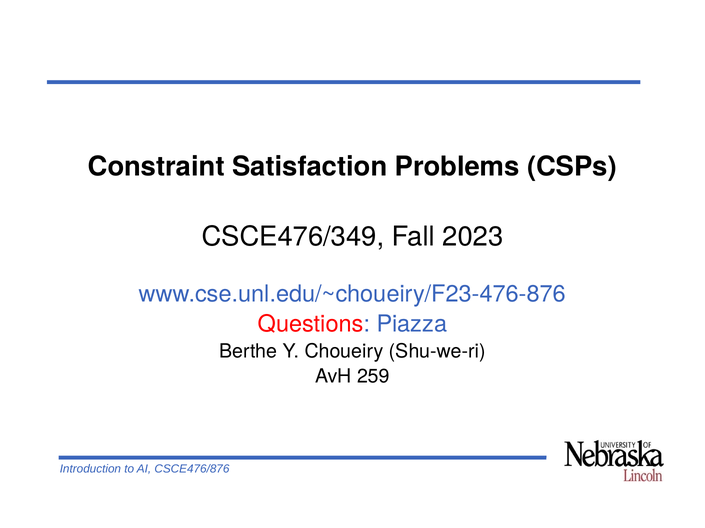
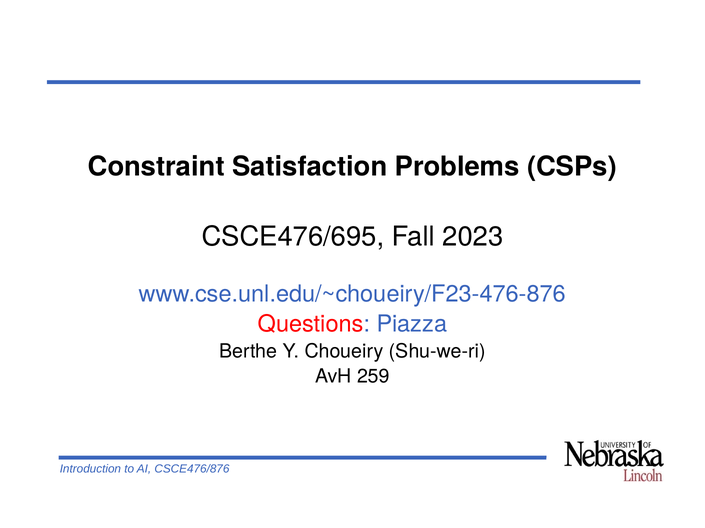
CSCE476/349: CSCE476/349 -> CSCE476/695
